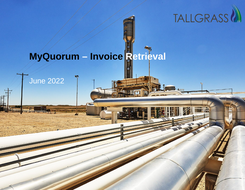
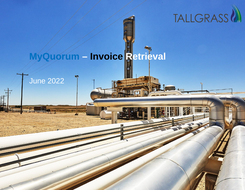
MyQuorum colour: black -> blue
